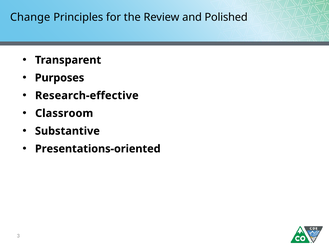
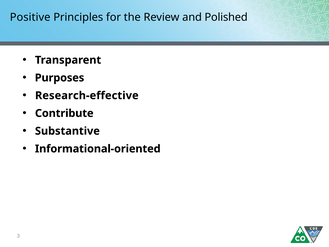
Change: Change -> Positive
Classroom: Classroom -> Contribute
Presentations-oriented: Presentations-oriented -> Informational-oriented
